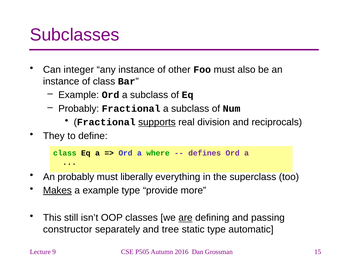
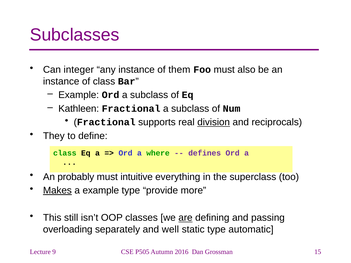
other: other -> them
Probably at (79, 109): Probably -> Kathleen
supports underline: present -> none
division underline: none -> present
liberally: liberally -> intuitive
constructor: constructor -> overloading
tree: tree -> well
